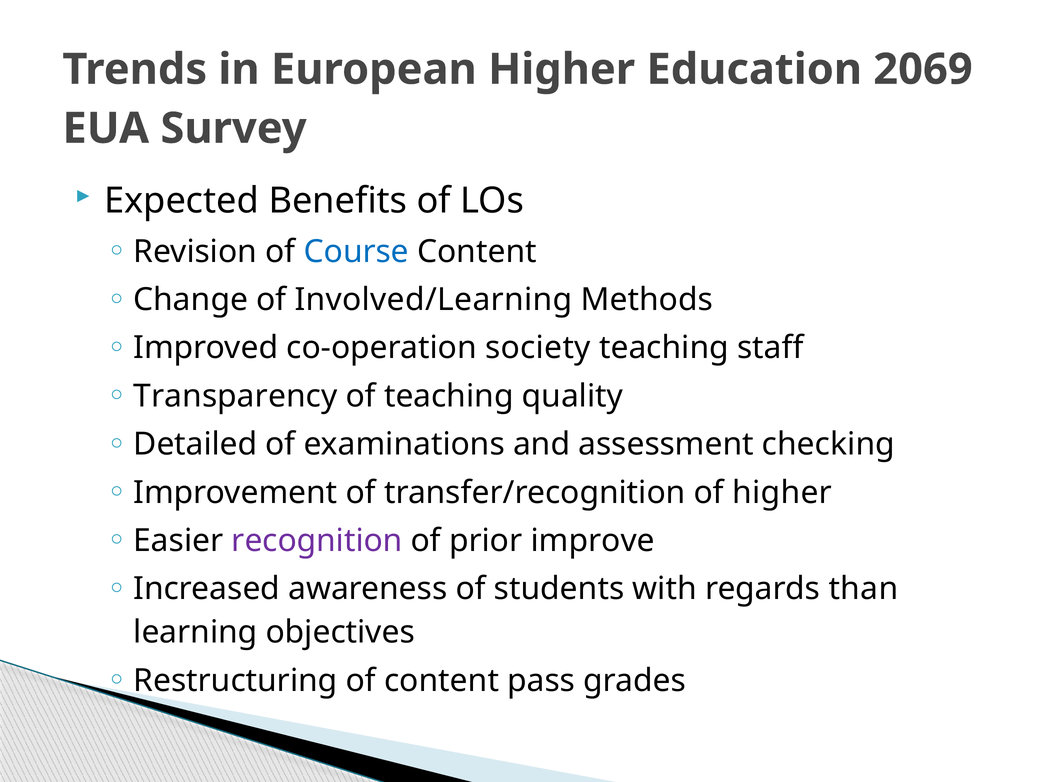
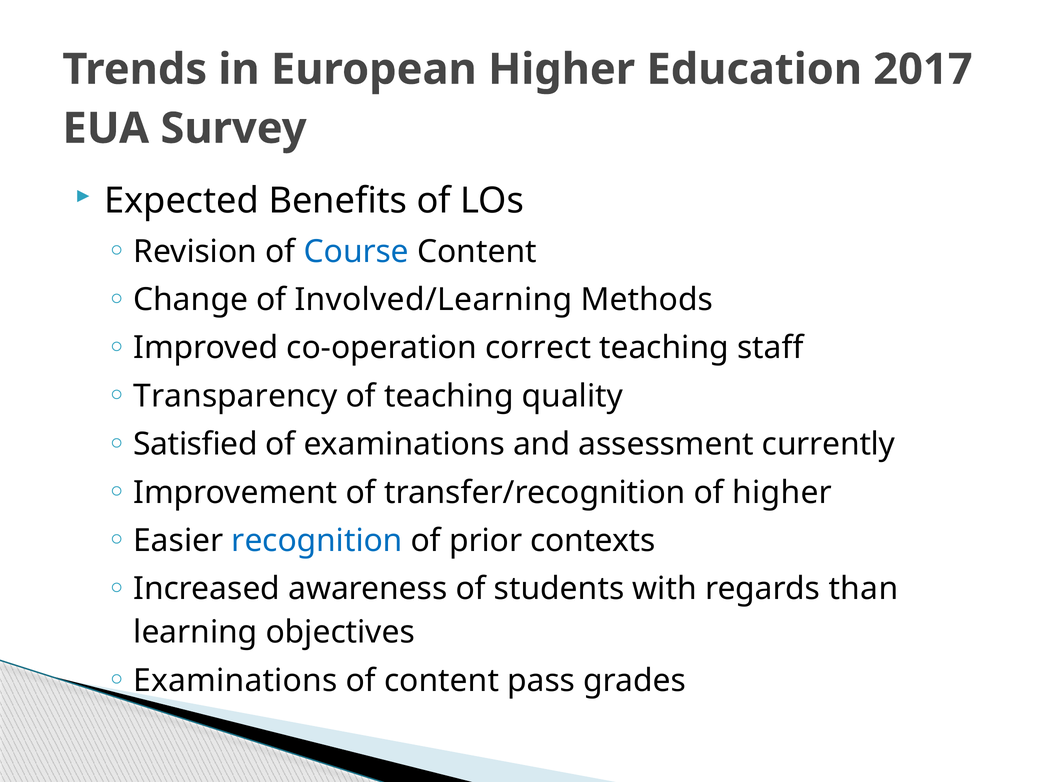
2069: 2069 -> 2017
society: society -> correct
Detailed: Detailed -> Satisfied
checking: checking -> currently
recognition colour: purple -> blue
improve: improve -> contexts
Restructuring at (235, 681): Restructuring -> Examinations
